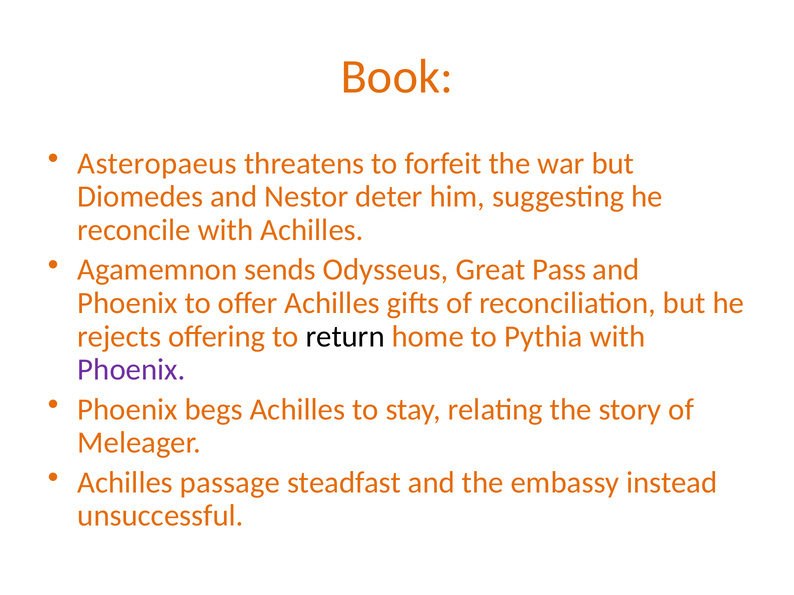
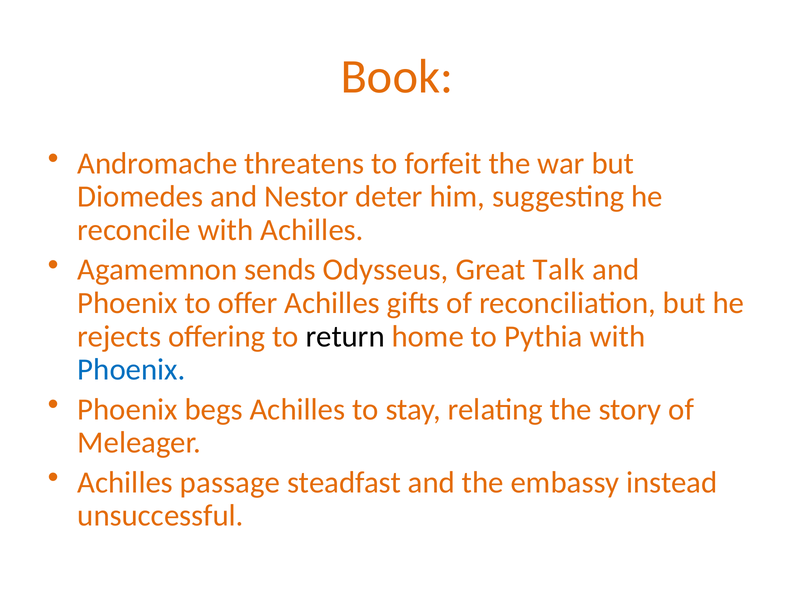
Asteropaeus: Asteropaeus -> Andromache
Pass: Pass -> Talk
Phoenix at (131, 370) colour: purple -> blue
